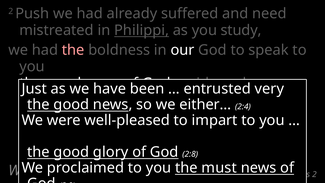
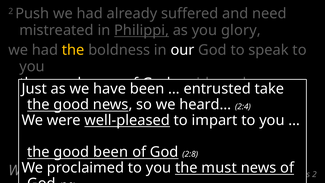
study: study -> glory
the at (73, 50) colour: pink -> yellow
very: very -> take
either…: either… -> heard…
well-pleased underline: none -> present
good glory: glory -> been
